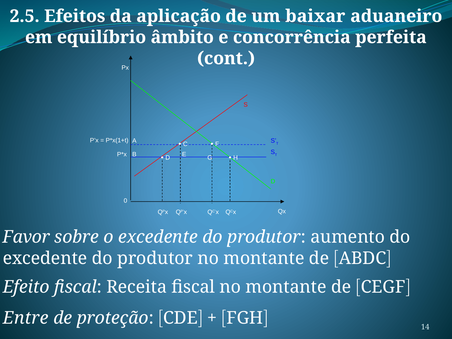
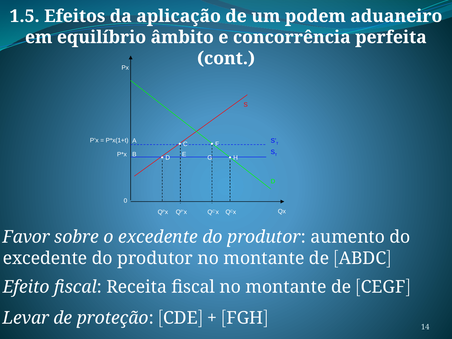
2.5: 2.5 -> 1.5
baixar: baixar -> podem
Entre: Entre -> Levar
